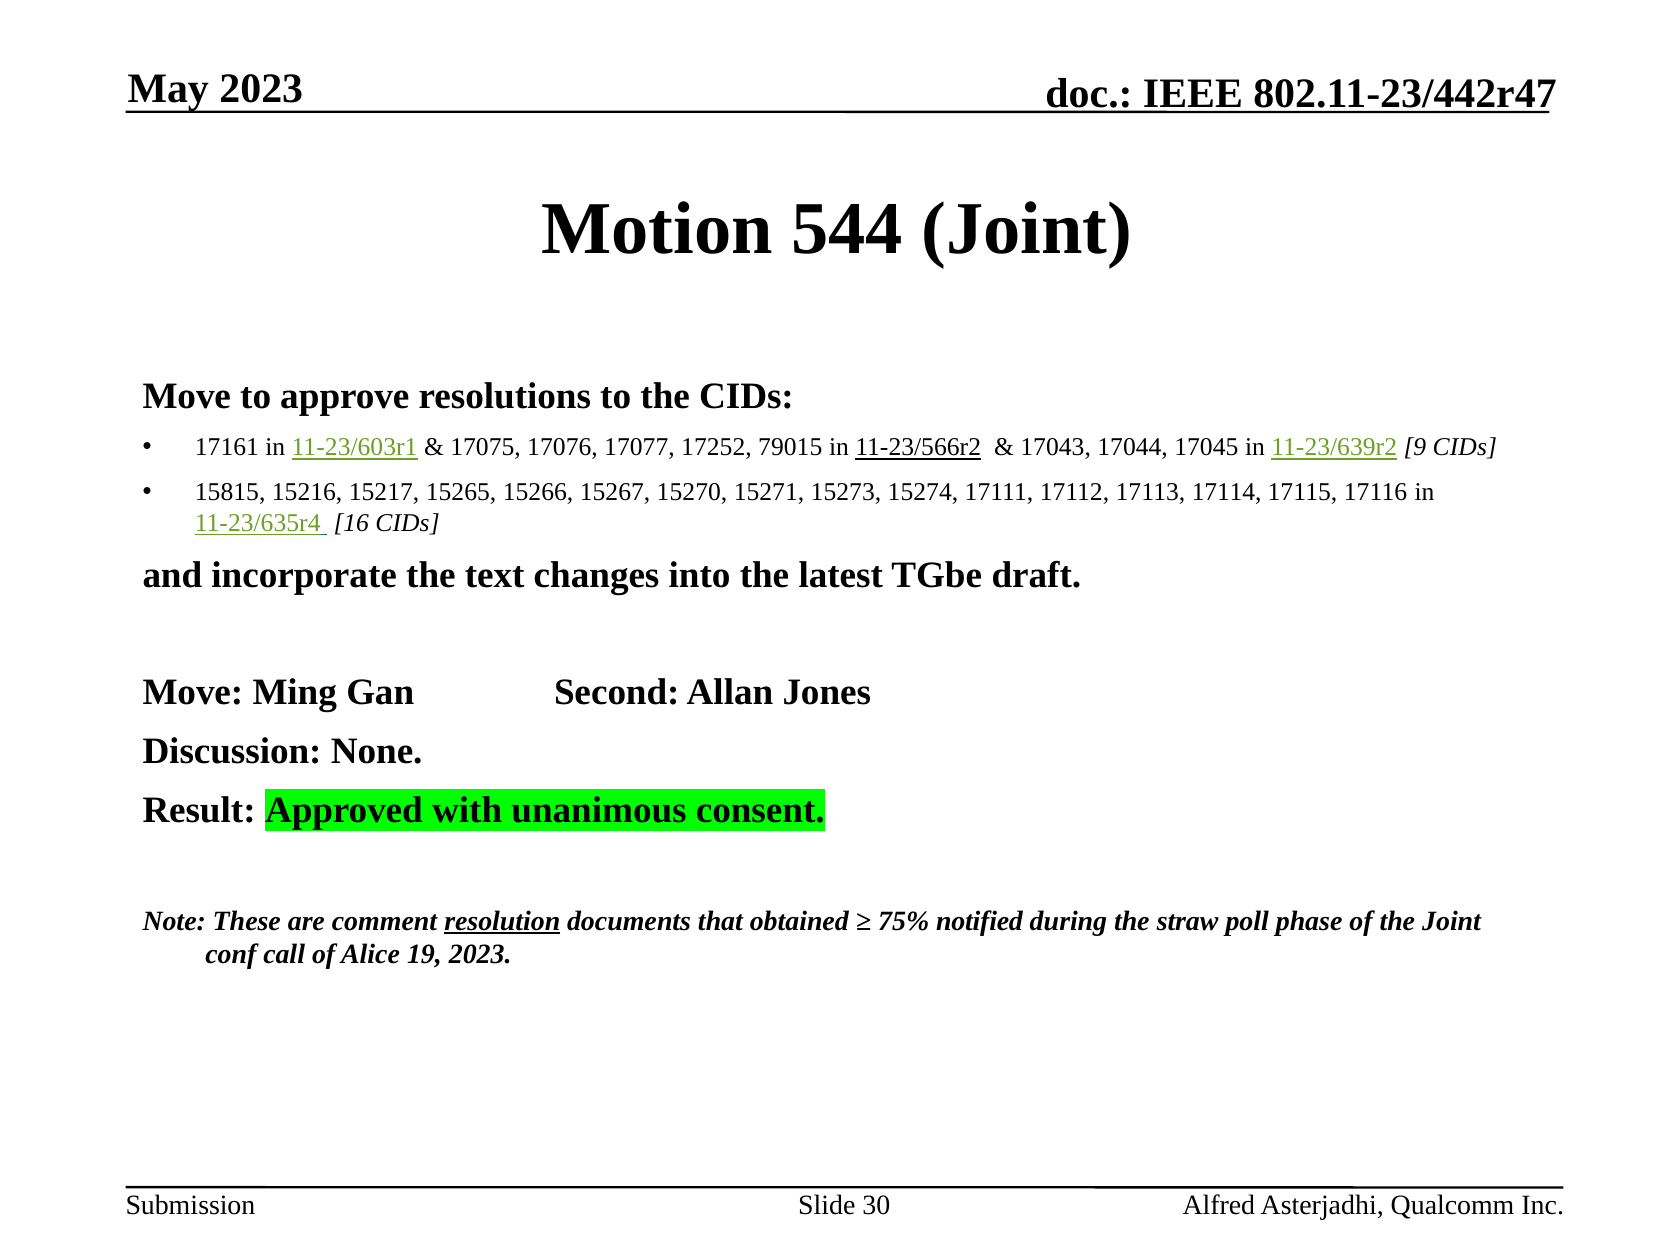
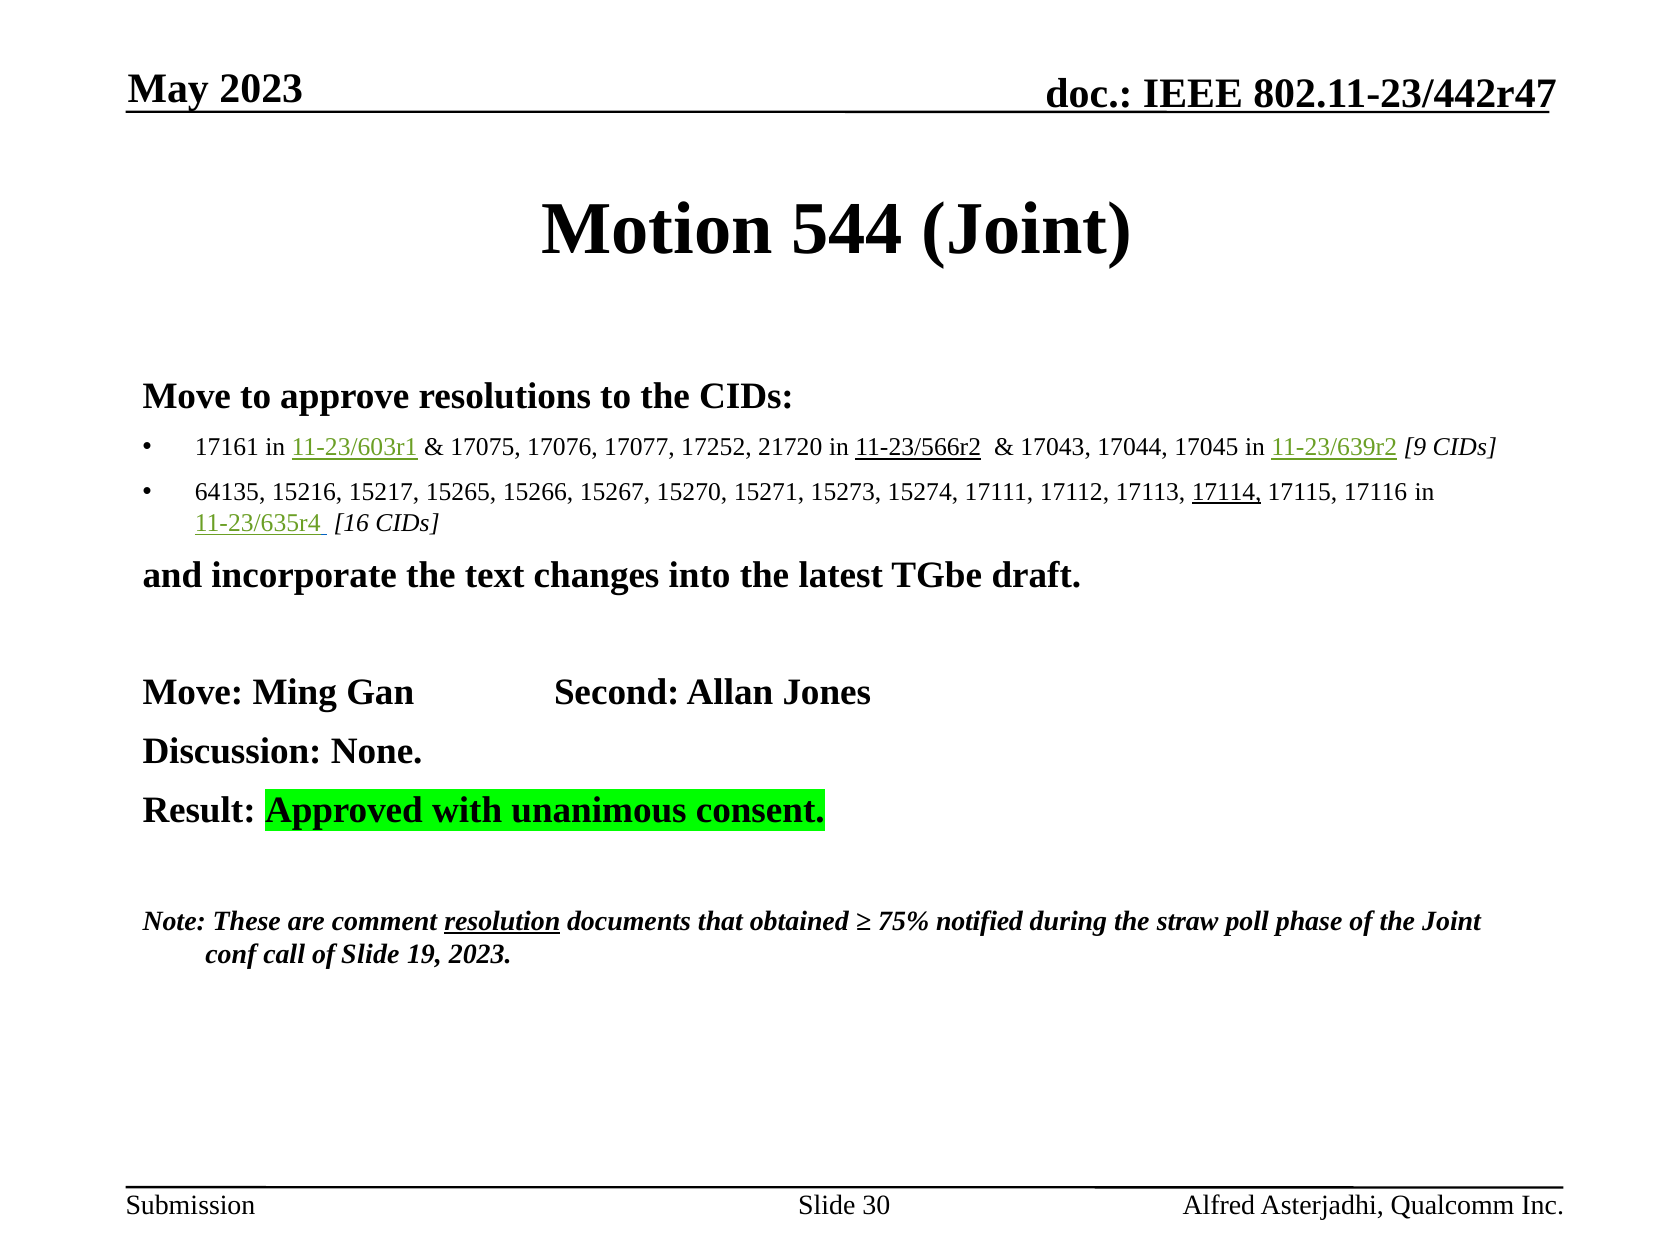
79015: 79015 -> 21720
15815: 15815 -> 64135
17114 underline: none -> present
of Alice: Alice -> Slide
